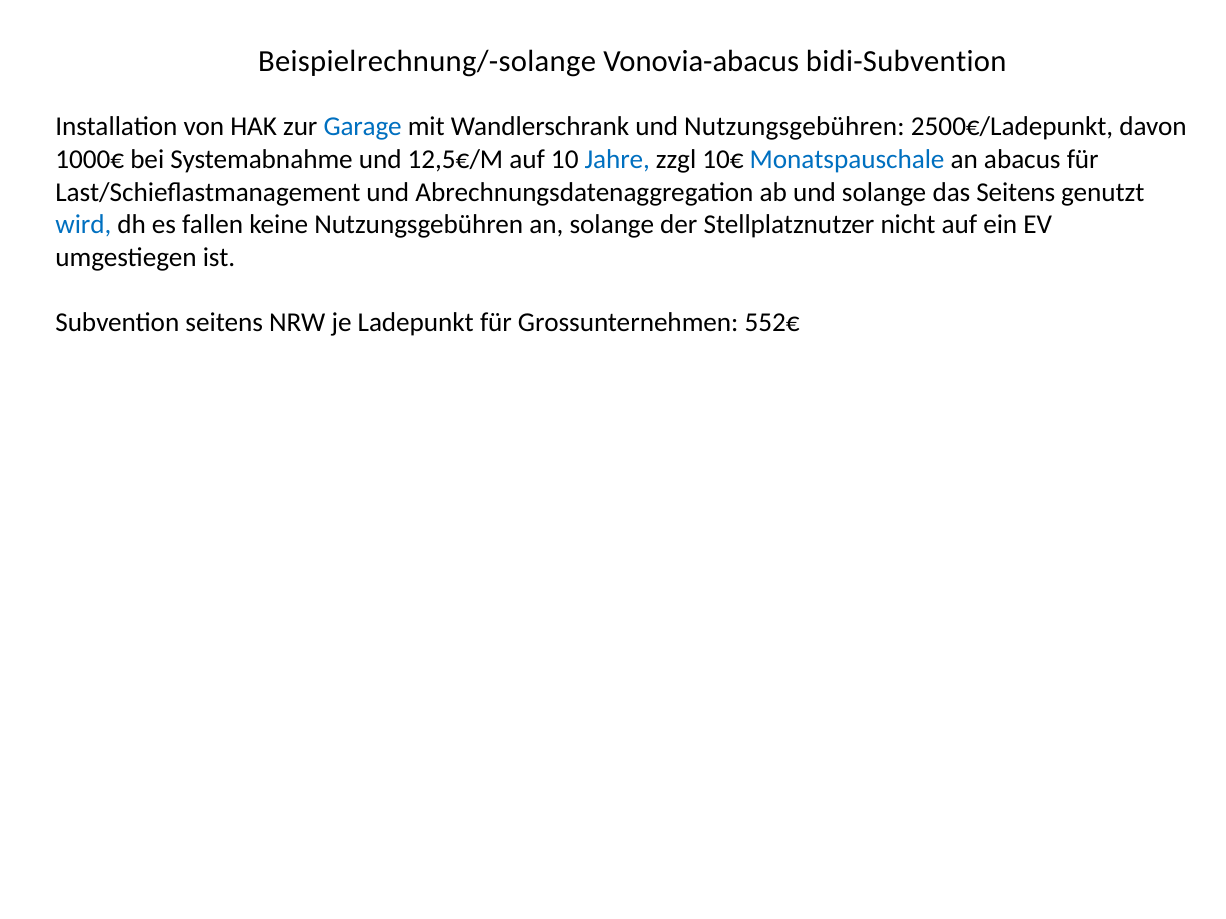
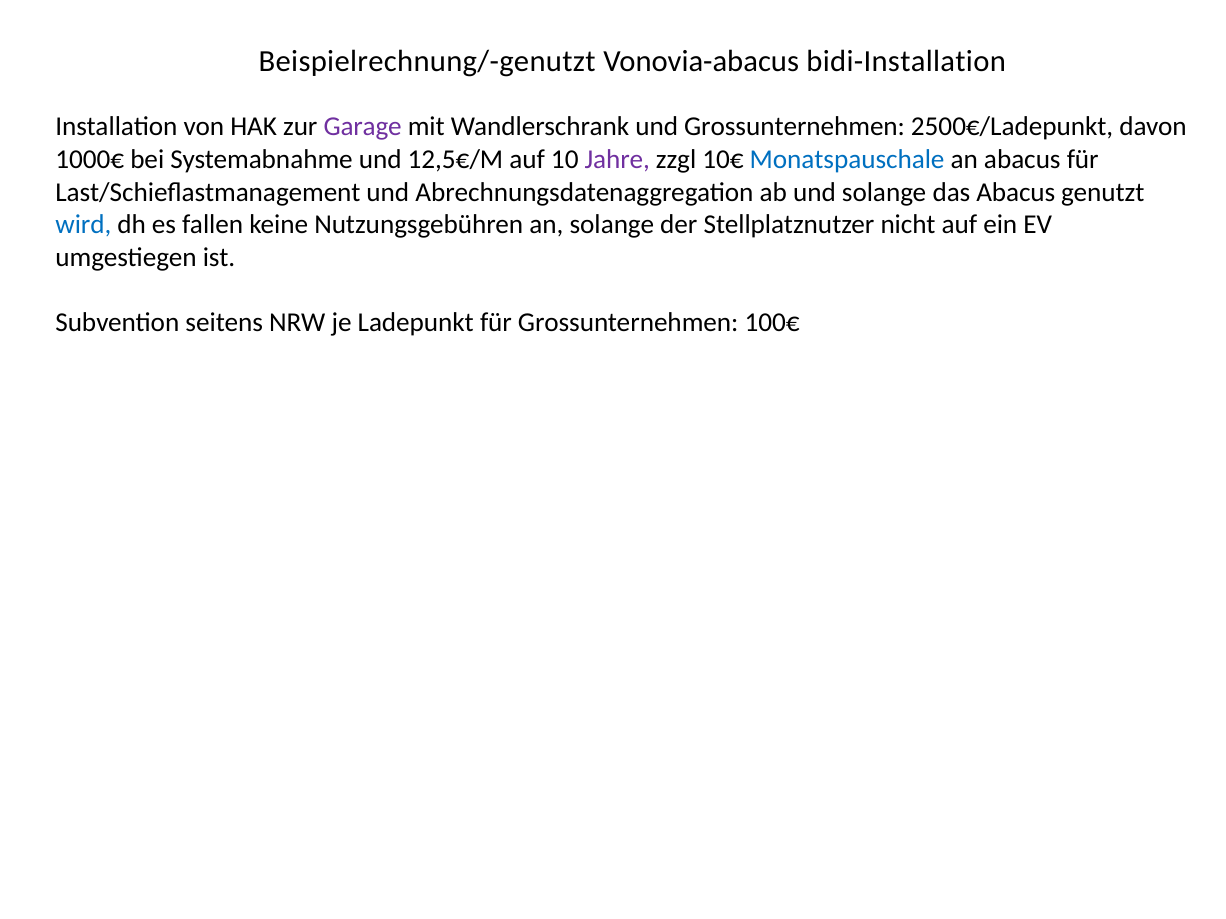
Beispielrechnung/-solange: Beispielrechnung/-solange -> Beispielrechnung/-genutzt
bidi-Subvention: bidi-Subvention -> bidi-Installation
Garage colour: blue -> purple
und Nutzungsgebühren: Nutzungsgebühren -> Grossunternehmen
Jahre colour: blue -> purple
das Seitens: Seitens -> Abacus
552€: 552€ -> 100€
